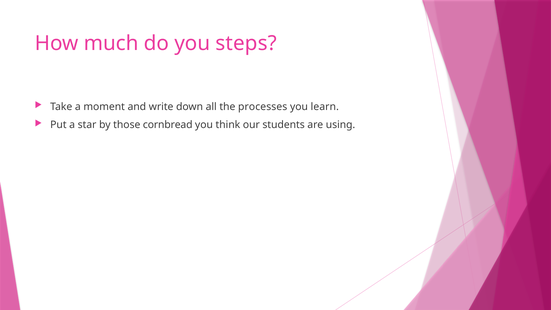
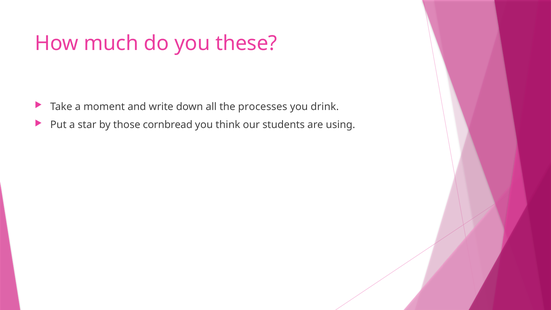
steps: steps -> these
learn: learn -> drink
